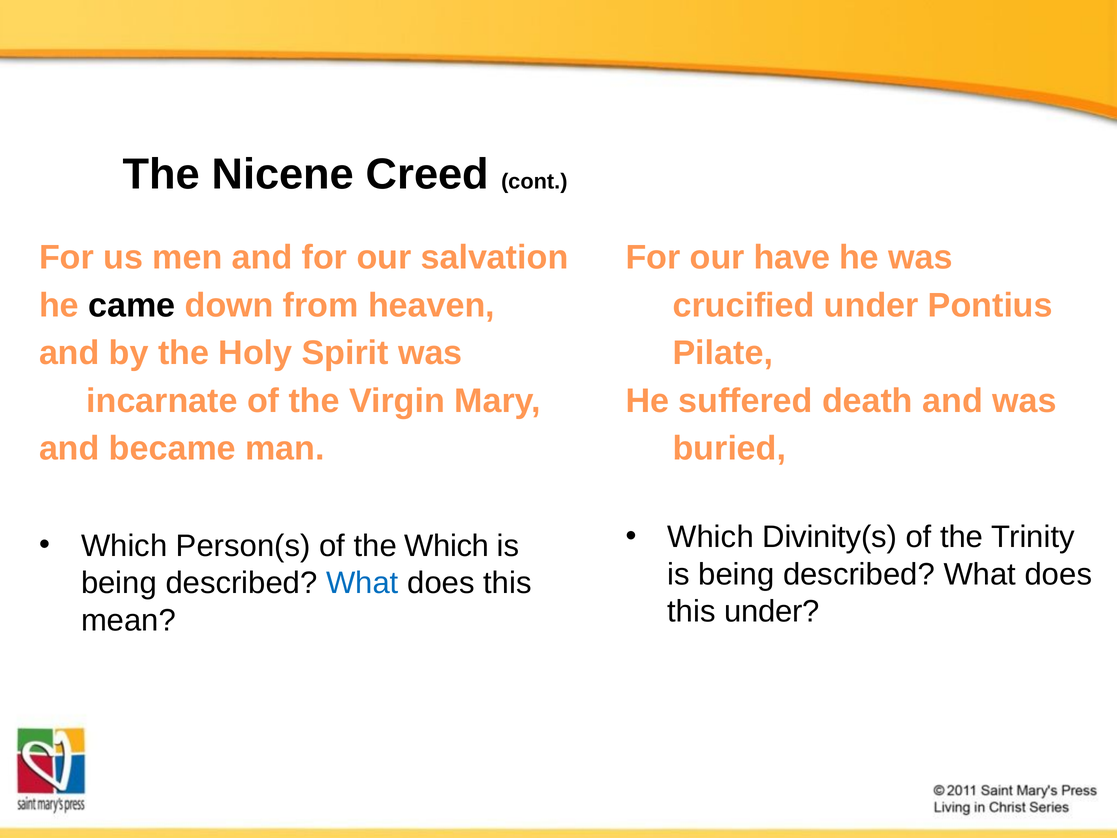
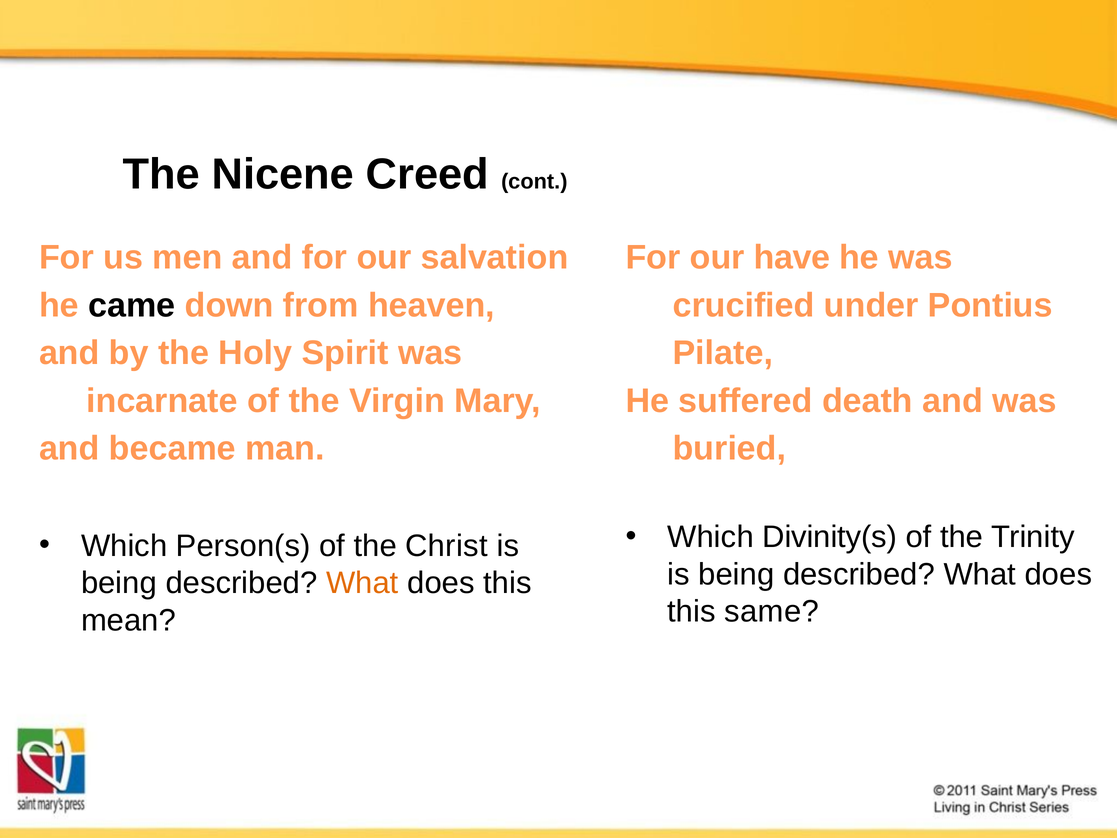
the Which: Which -> Christ
What at (362, 583) colour: blue -> orange
this under: under -> same
